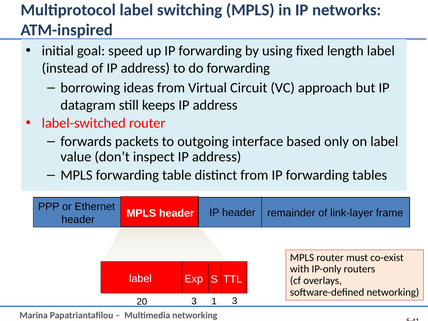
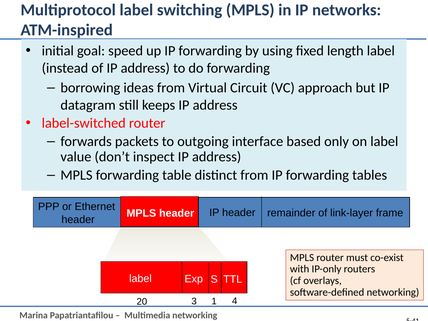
1 3: 3 -> 4
